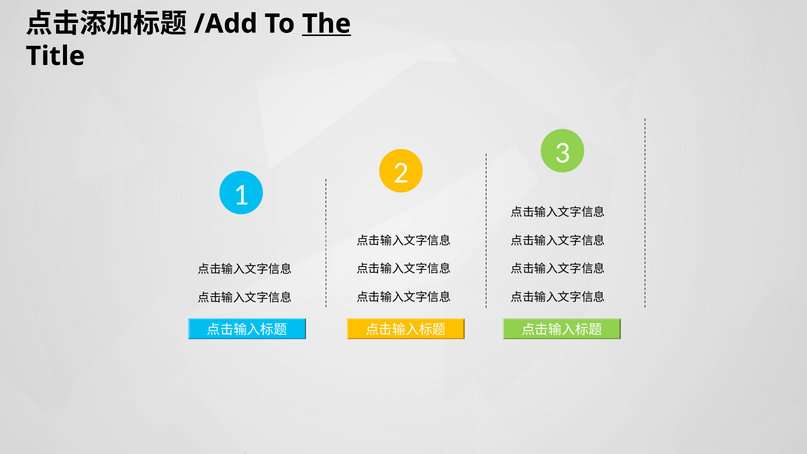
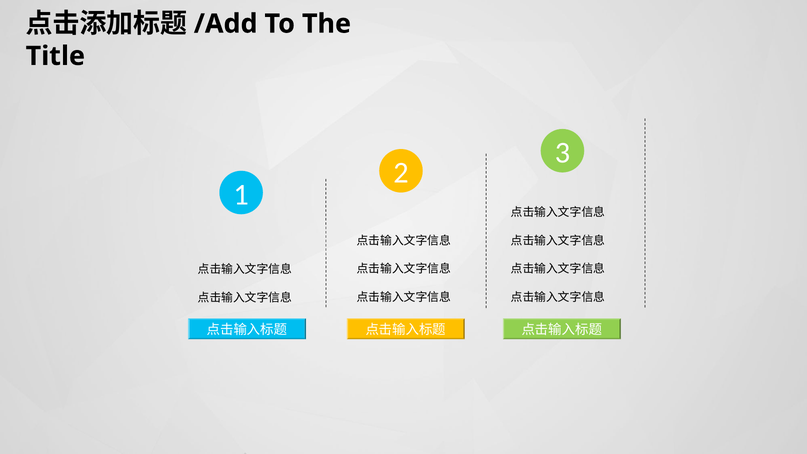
The underline: present -> none
